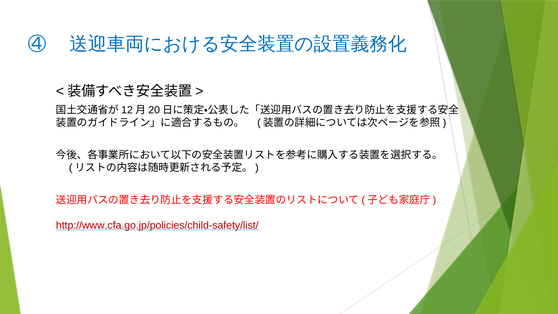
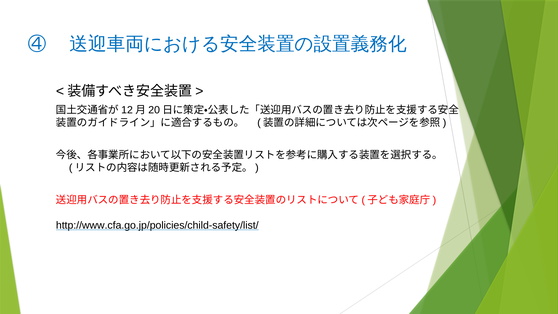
http://www.cfa.go.jp/policies/child-safety/list/ colour: red -> black
